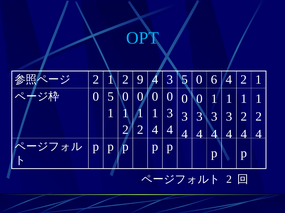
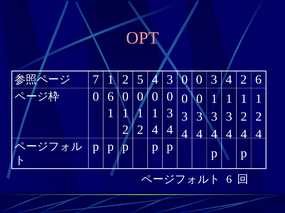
OPT colour: light blue -> pink
2 at (96, 80): 2 -> 7
9: 9 -> 5
3 5: 5 -> 0
6 at (214, 80): 6 -> 3
4 2 1: 1 -> 6
0 5: 5 -> 6
2 at (229, 180): 2 -> 6
